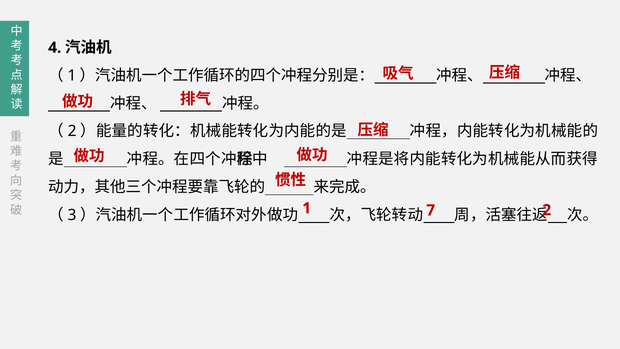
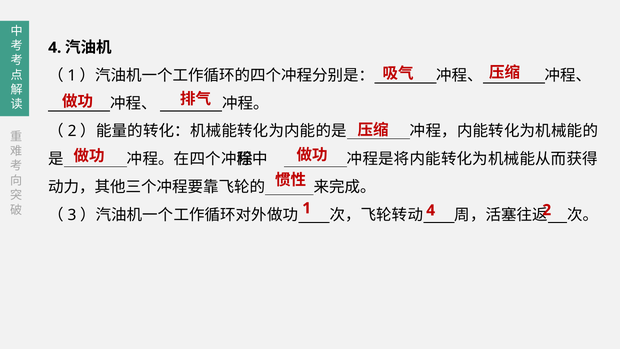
1 7: 7 -> 4
